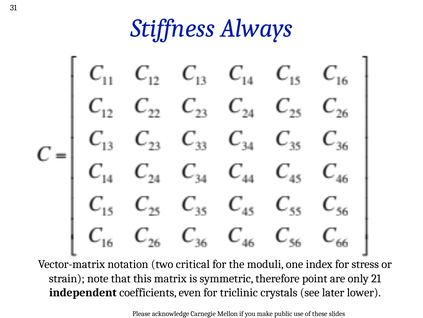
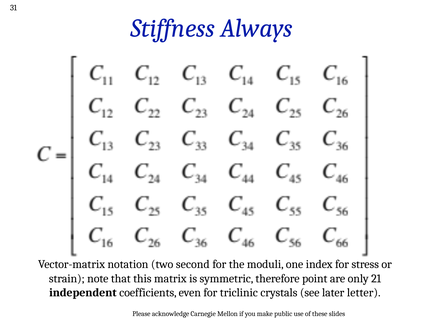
critical: critical -> second
lower: lower -> letter
